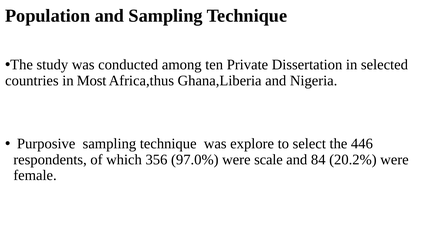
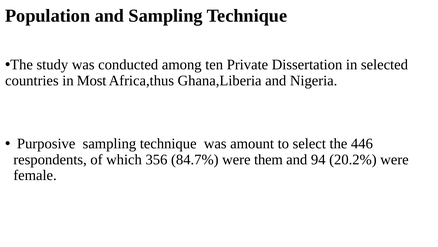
explore: explore -> amount
97.0%: 97.0% -> 84.7%
scale: scale -> them
84: 84 -> 94
